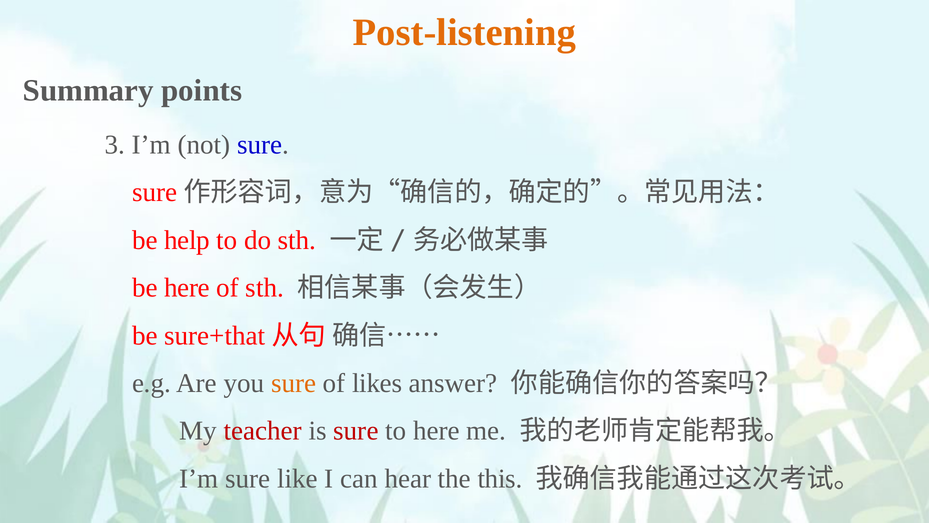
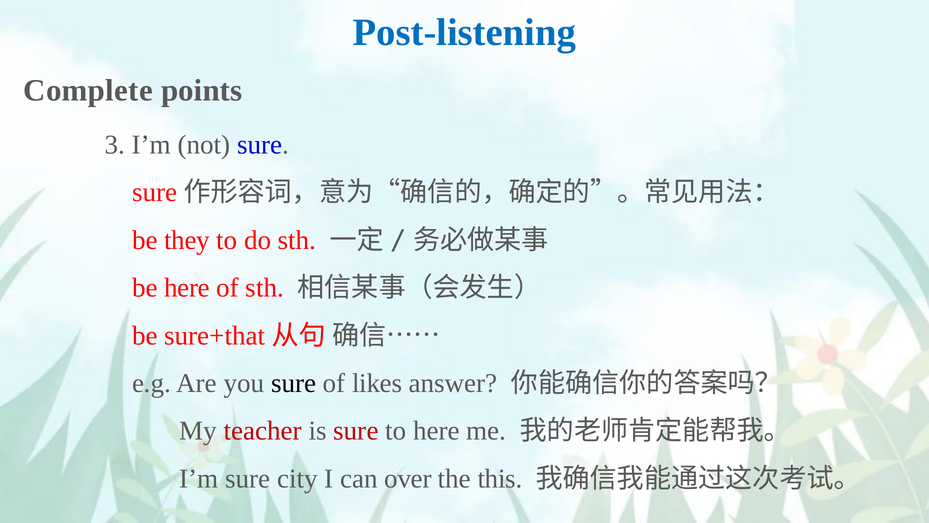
Post-listening colour: orange -> blue
Summary: Summary -> Complete
help: help -> they
sure at (294, 383) colour: orange -> black
like: like -> city
hear: hear -> over
